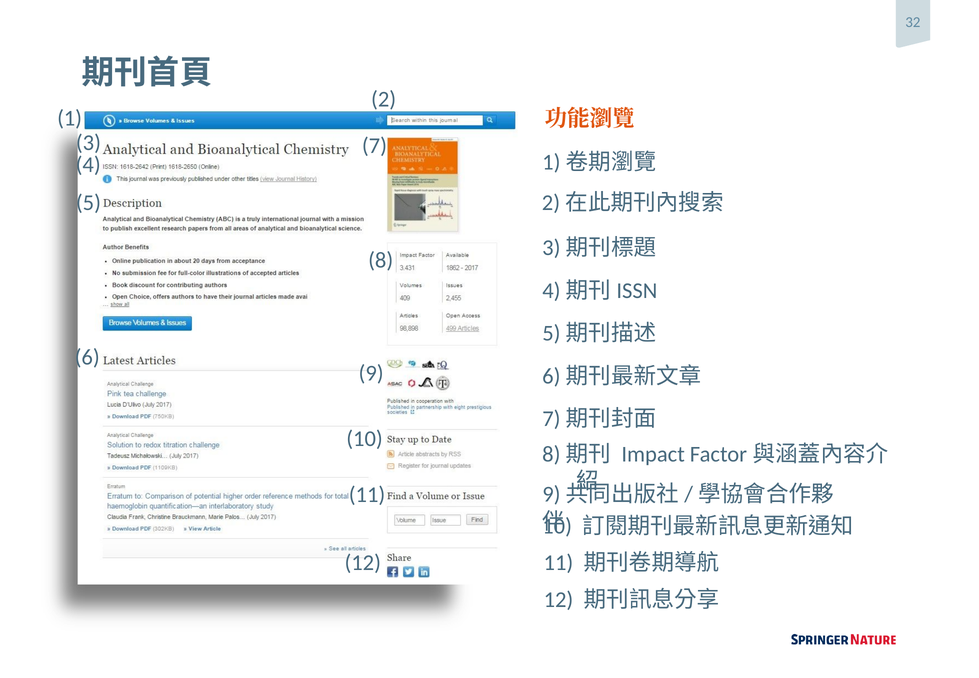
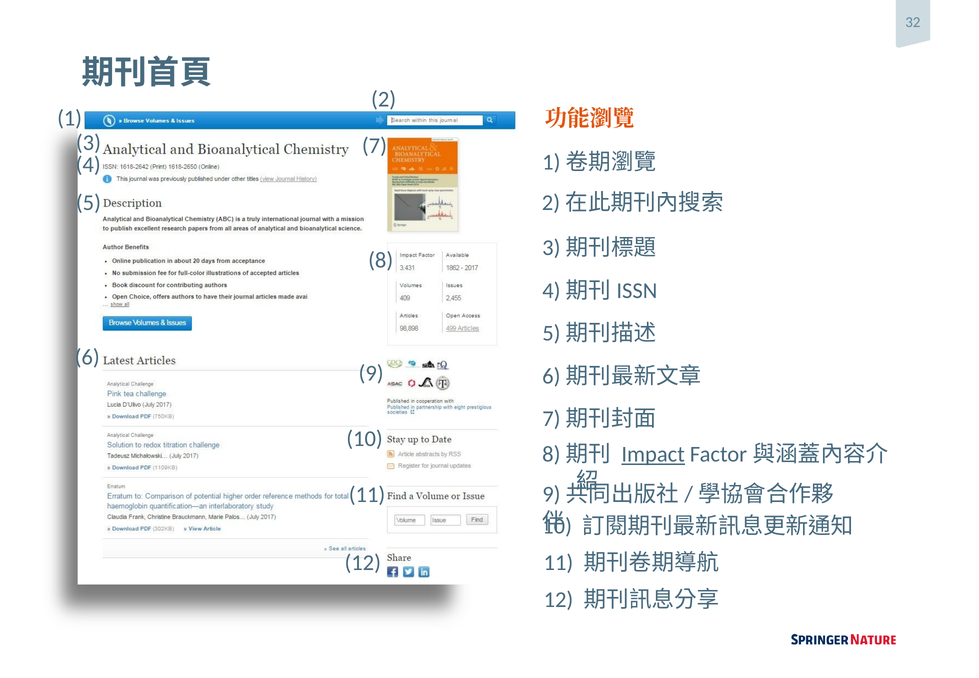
Impact underline: none -> present
